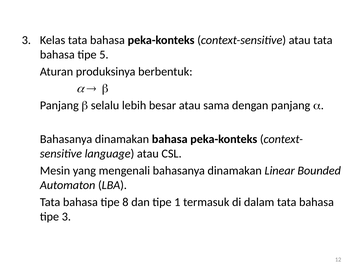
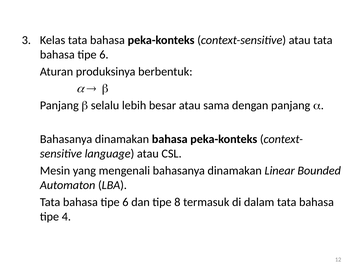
5 at (104, 55): 5 -> 6
8 at (125, 202): 8 -> 6
1: 1 -> 8
tipe 3: 3 -> 4
